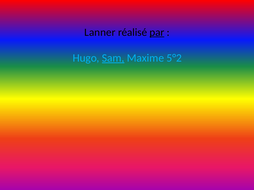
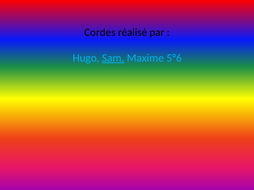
Lanner: Lanner -> Cordes
par underline: present -> none
5°2: 5°2 -> 5°6
